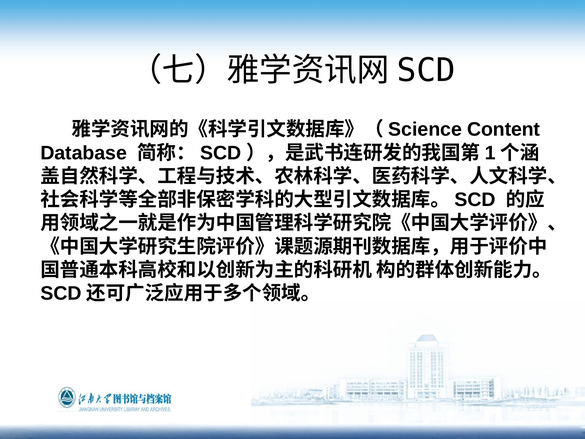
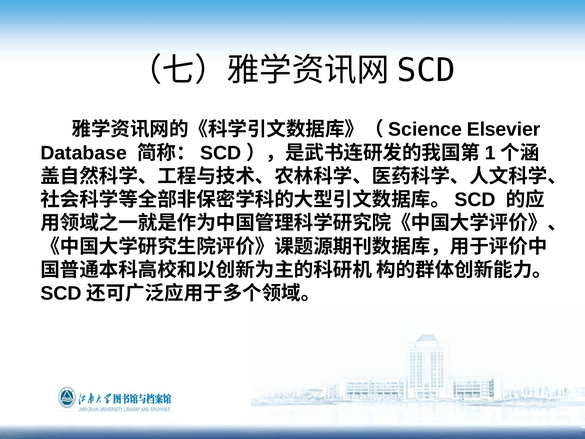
Content: Content -> Elsevier
